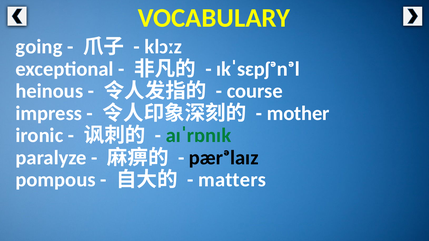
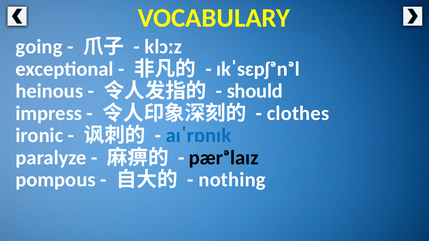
course: course -> should
mother: mother -> clothes
aɪˈrɒnɪk colour: green -> blue
matters: matters -> nothing
